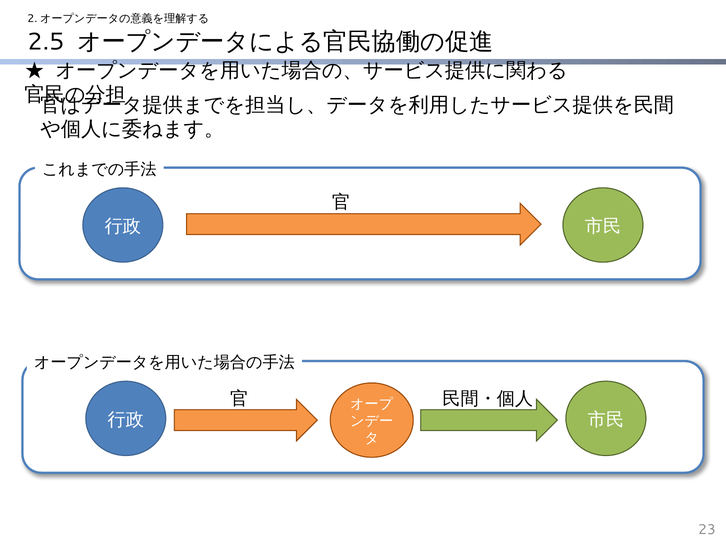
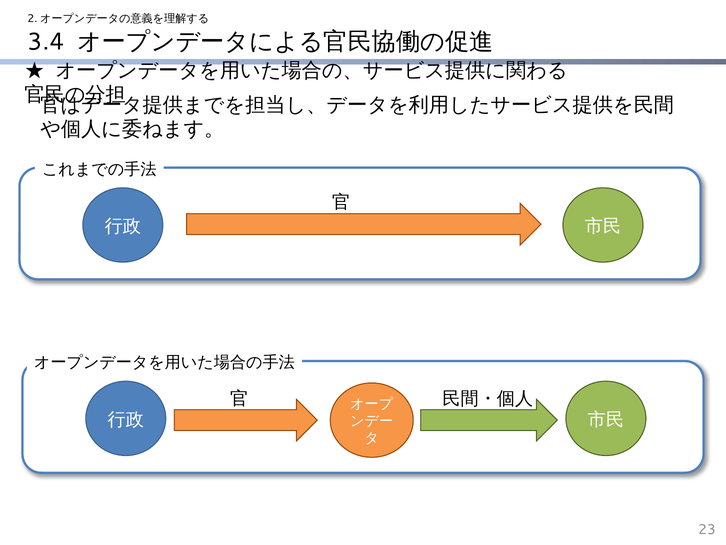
2.5: 2.5 -> 3.4
